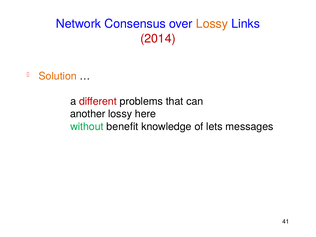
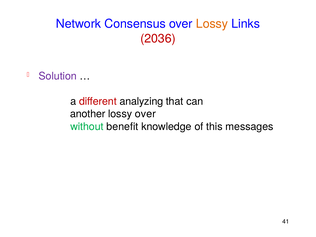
2014: 2014 -> 2036
Solution colour: orange -> purple
problems: problems -> analyzing
lossy here: here -> over
lets: lets -> this
